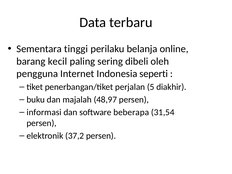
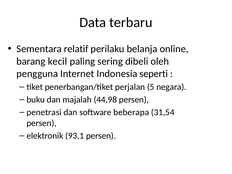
tinggi: tinggi -> relatif
diakhir: diakhir -> negara
48,97: 48,97 -> 44,98
informasi: informasi -> penetrasi
37,2: 37,2 -> 93,1
